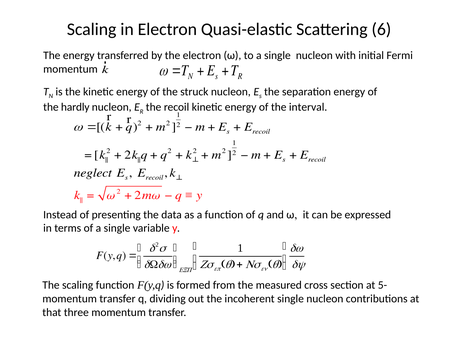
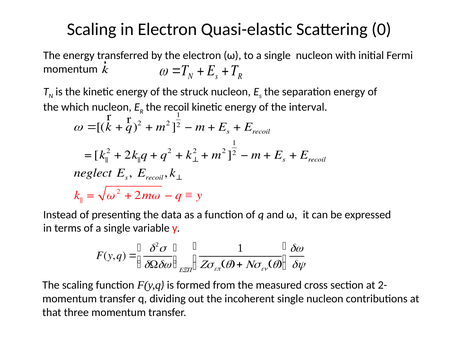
6: 6 -> 0
hardly: hardly -> which
5-: 5- -> 2-
